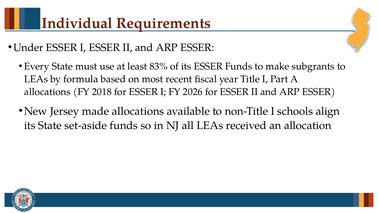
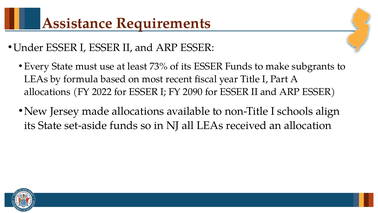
Individual: Individual -> Assistance
83%: 83% -> 73%
2018: 2018 -> 2022
2026: 2026 -> 2090
